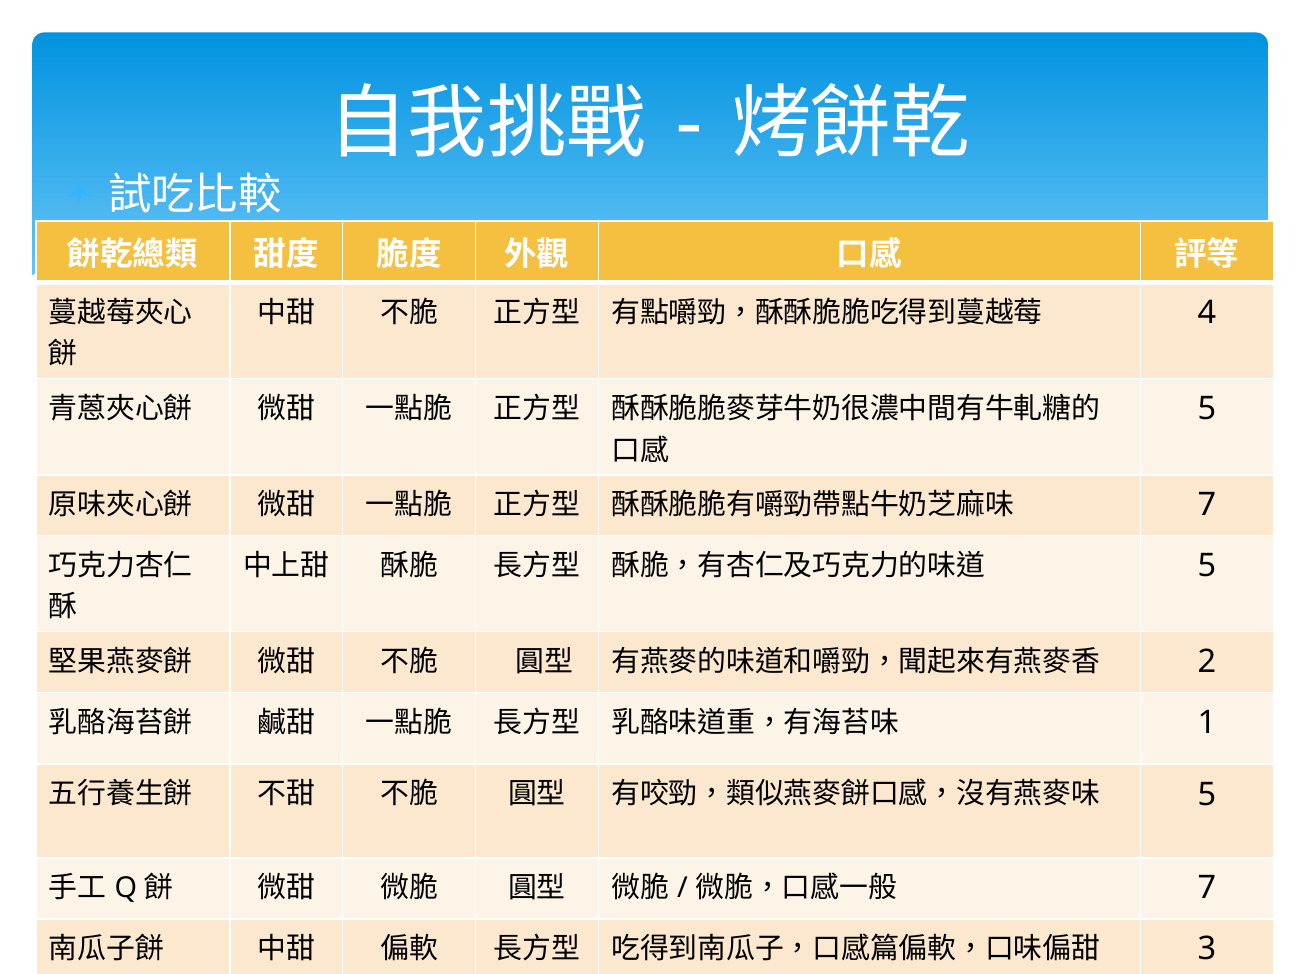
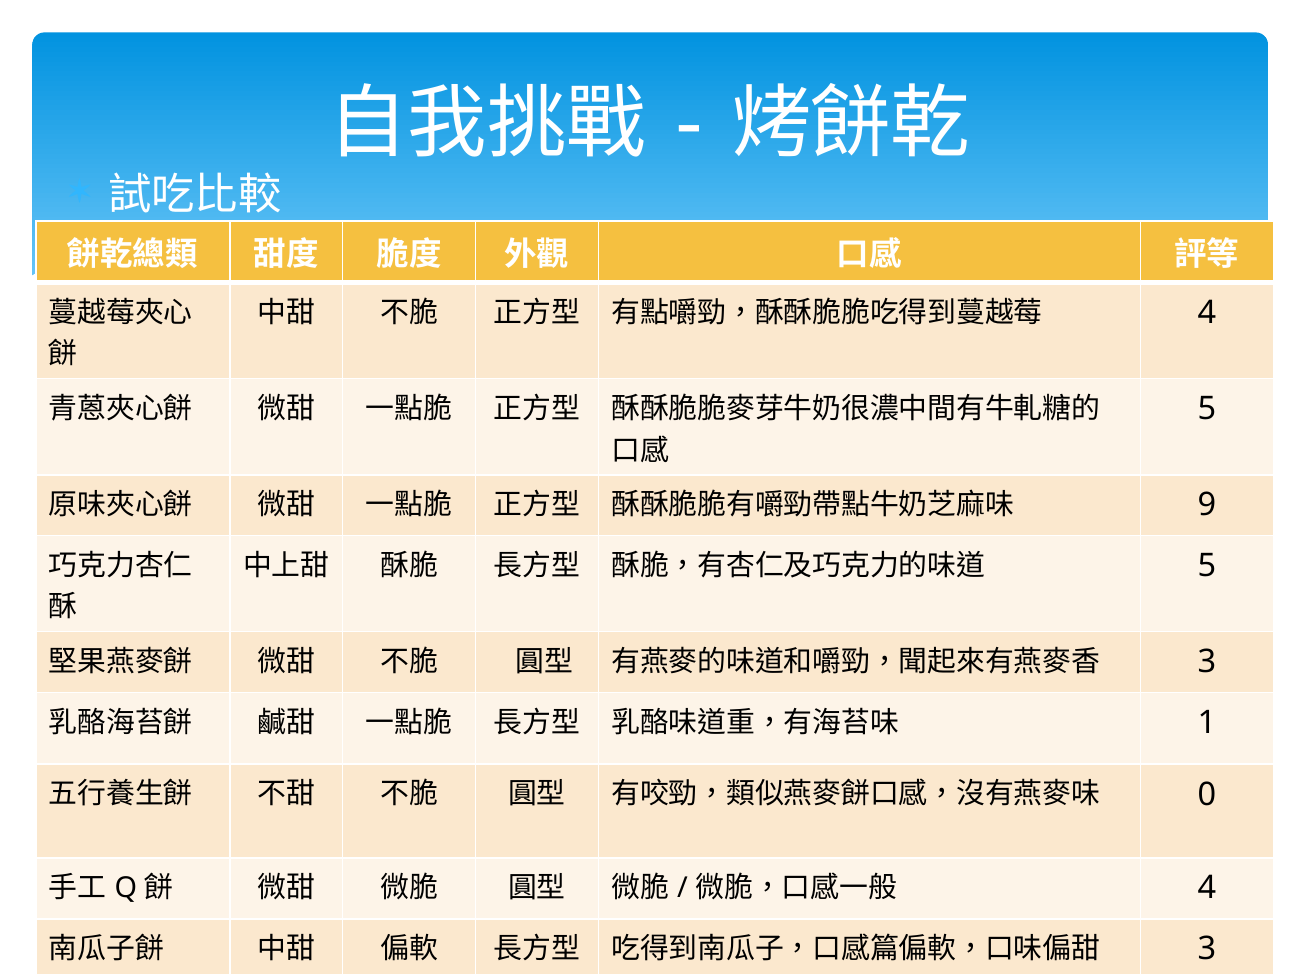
7 at (1207, 505): 7 -> 9
2 at (1207, 662): 2 -> 3
5 at (1207, 795): 5 -> 0
7 at (1207, 889): 7 -> 4
